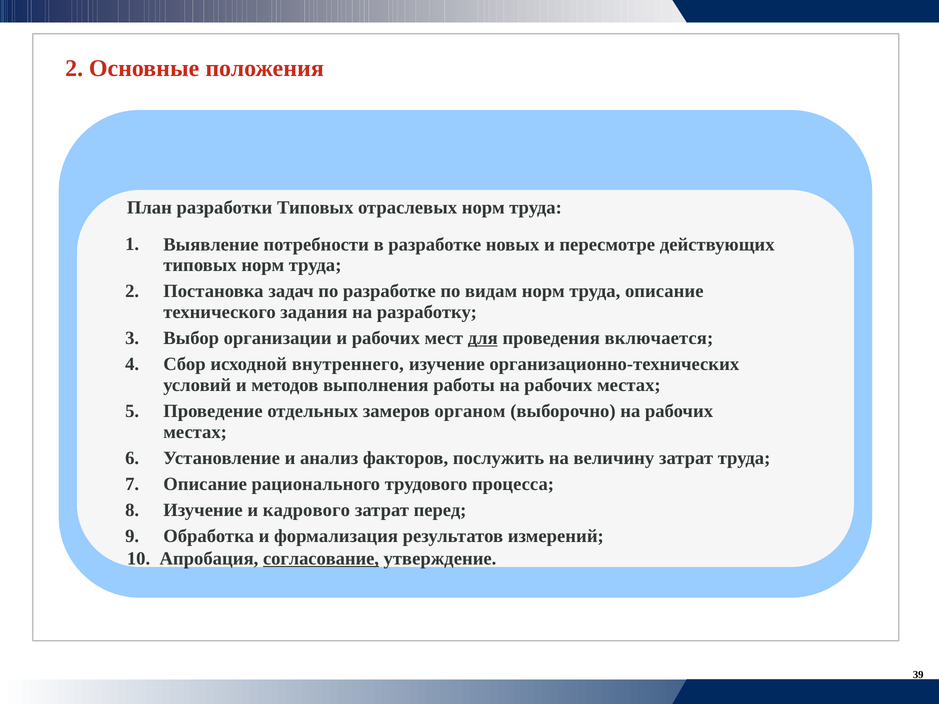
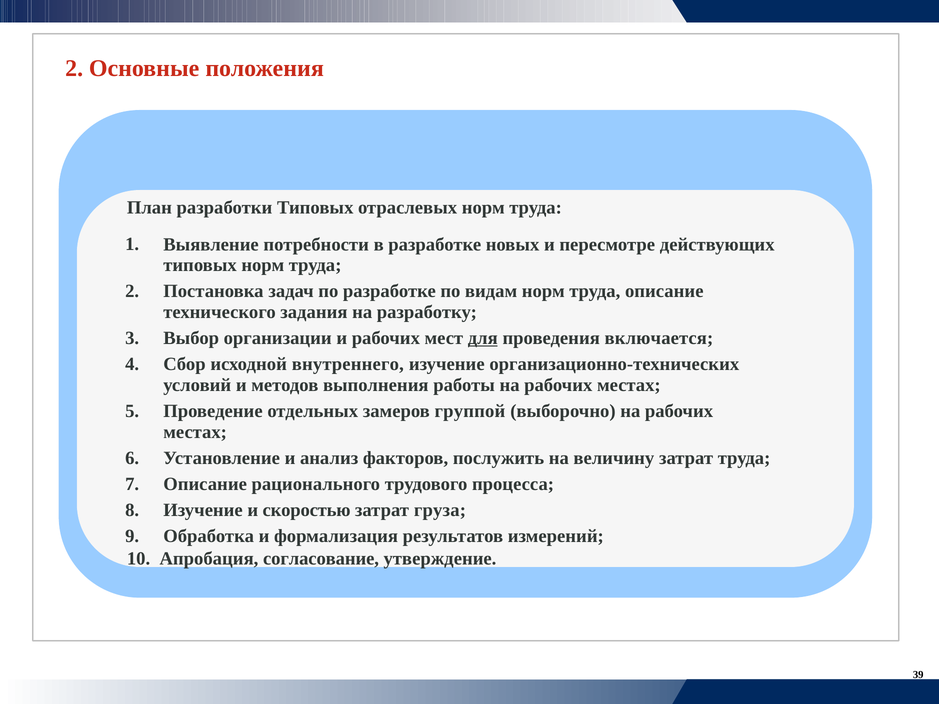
органом: органом -> группой
кадрового: кадрового -> скоростью
перед: перед -> груза
согласование underline: present -> none
